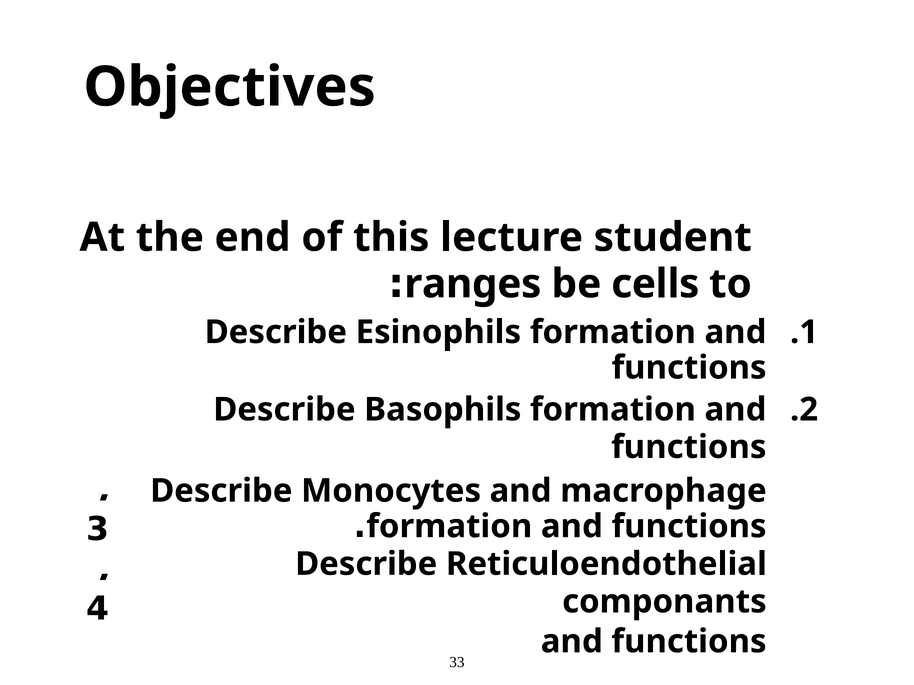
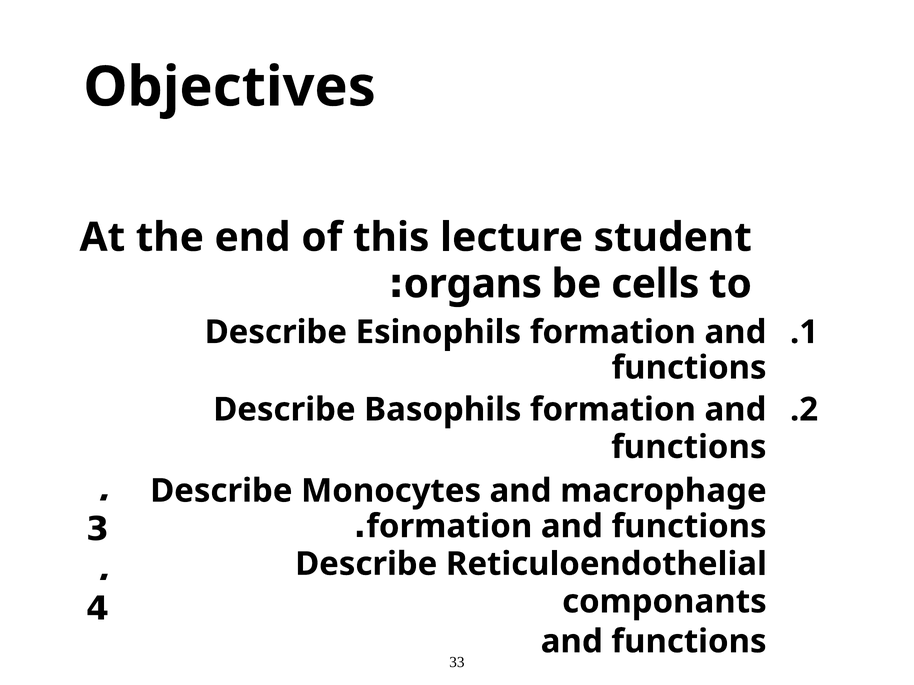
ranges: ranges -> organs
